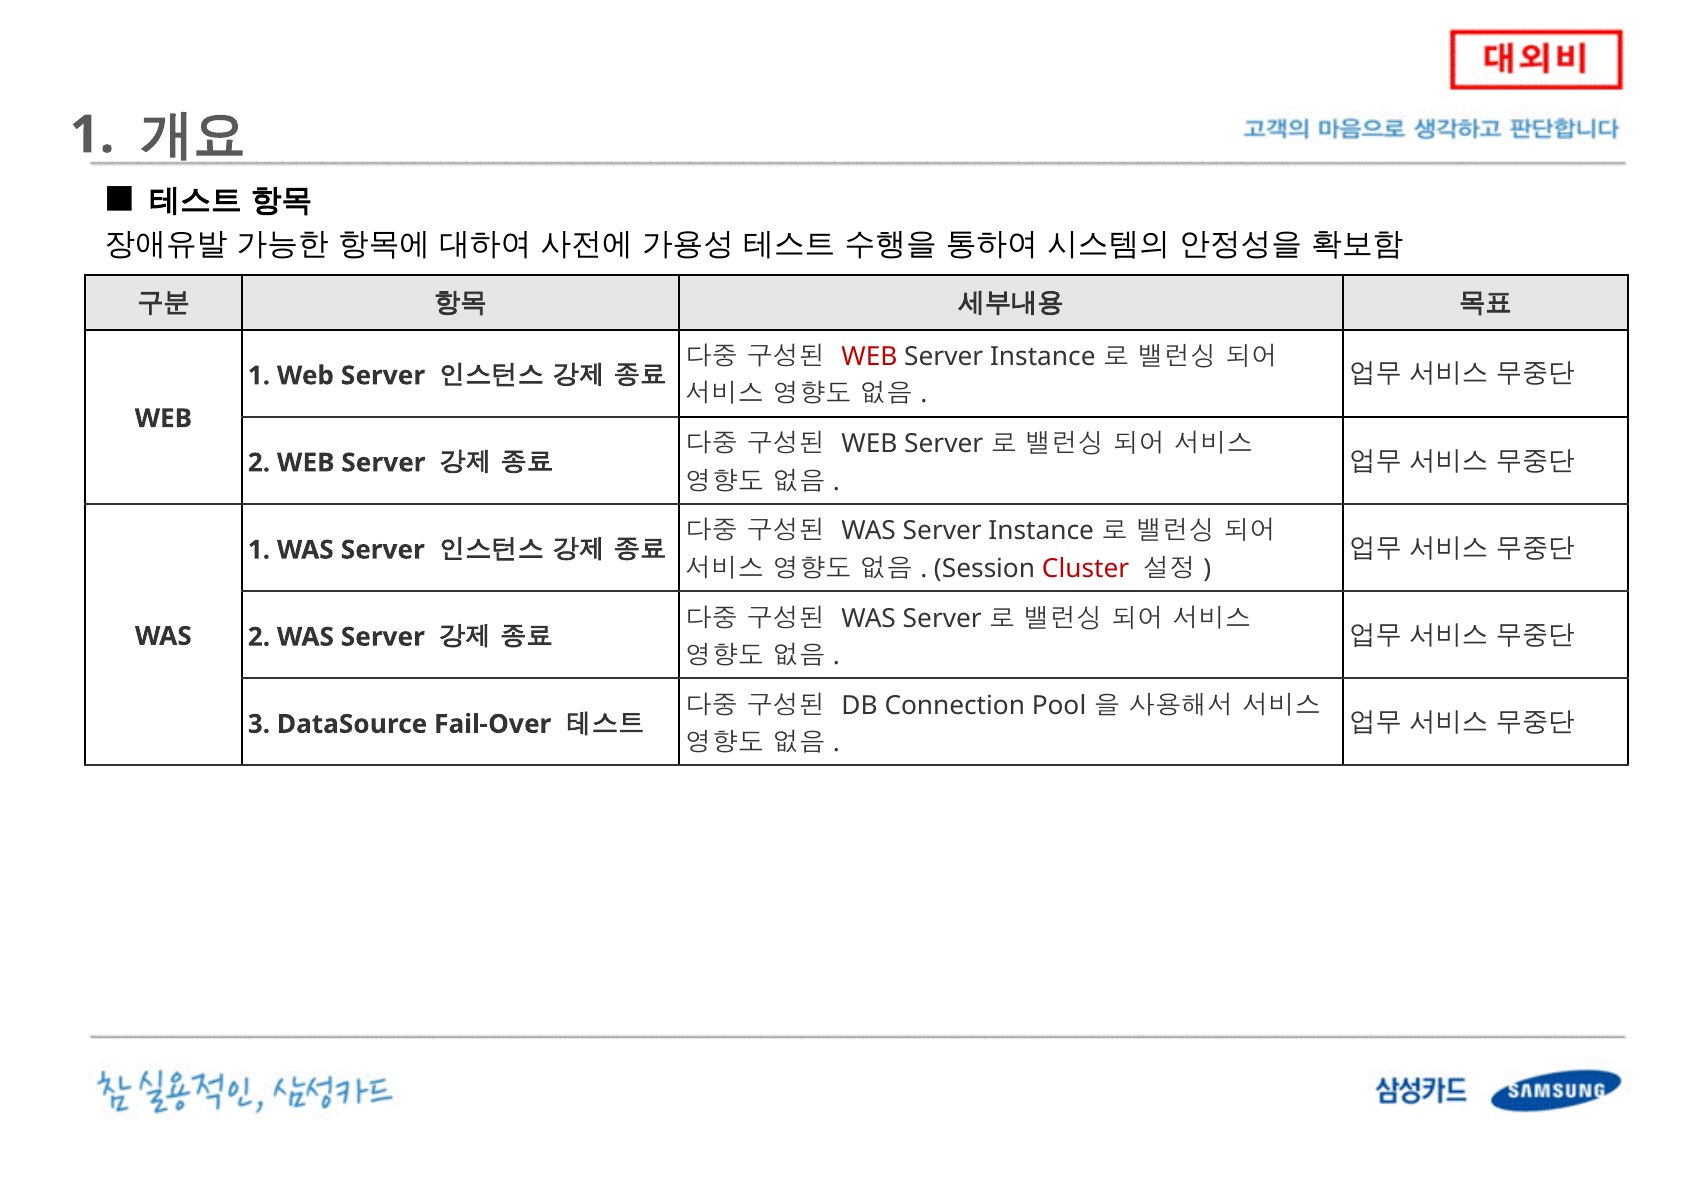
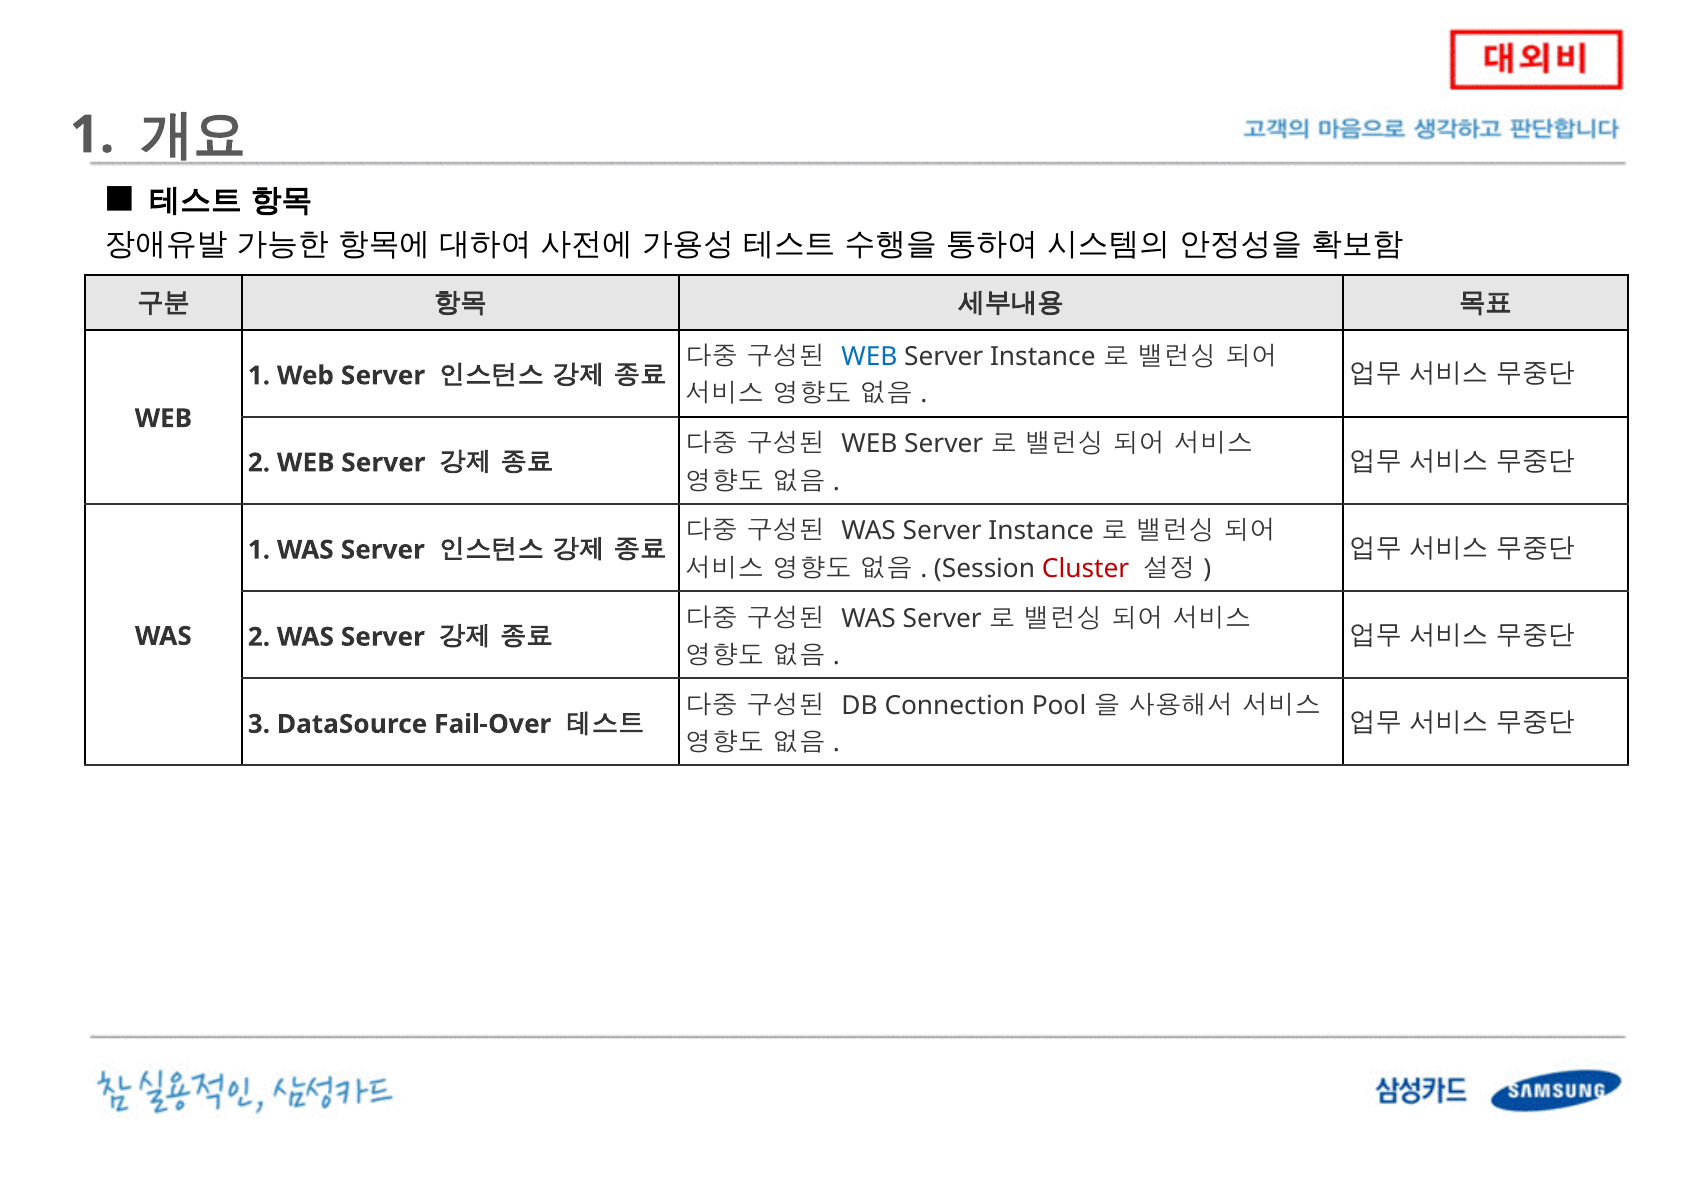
WEB at (869, 357) colour: red -> blue
